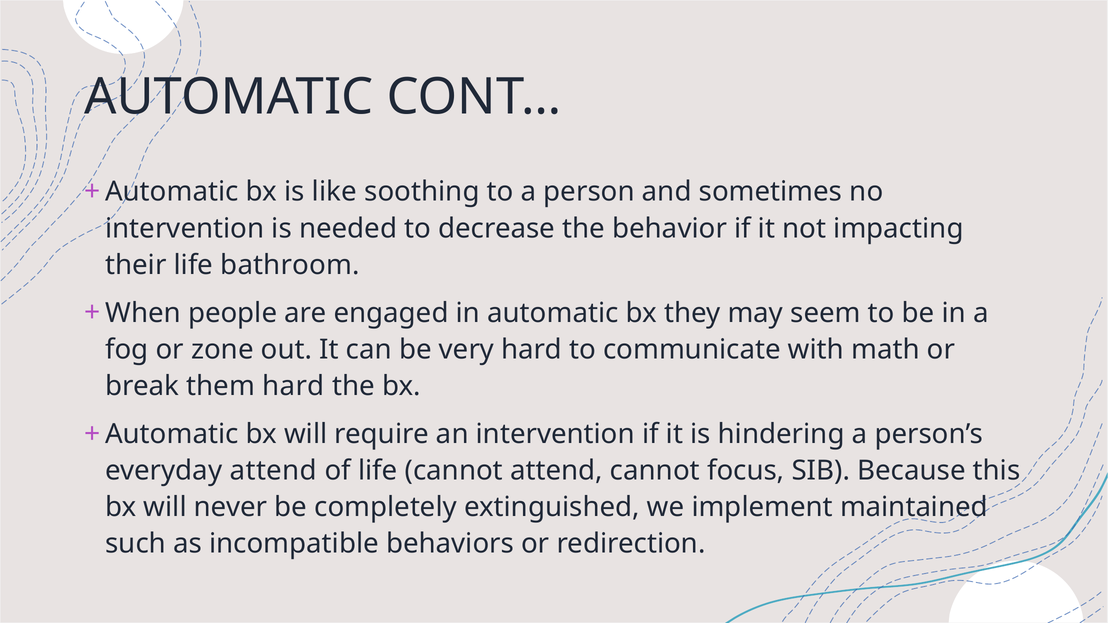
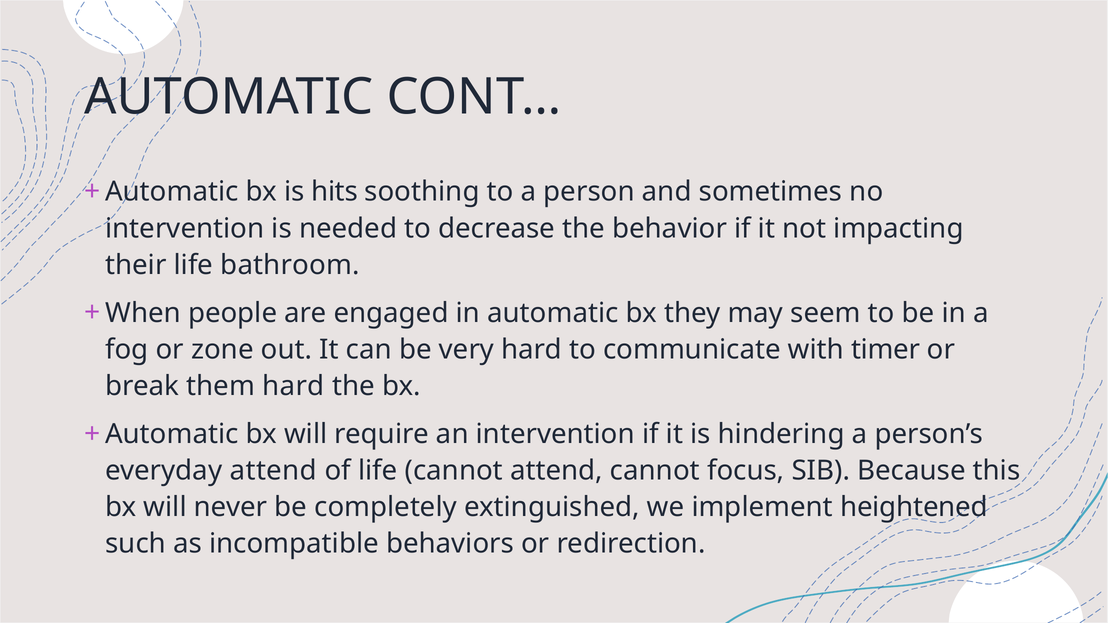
like: like -> hits
math: math -> timer
maintained: maintained -> heightened
